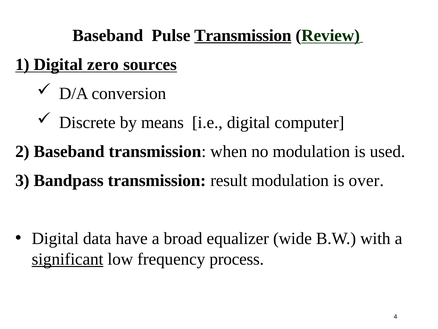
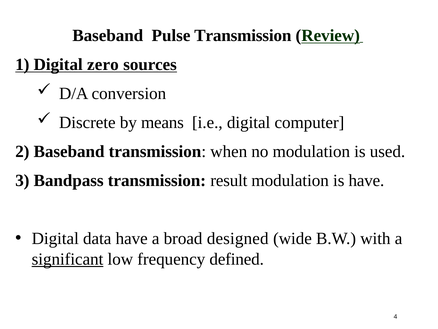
Transmission at (243, 35) underline: present -> none
is over: over -> have
equalizer: equalizer -> designed
process: process -> defined
